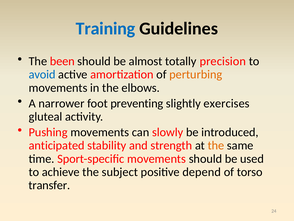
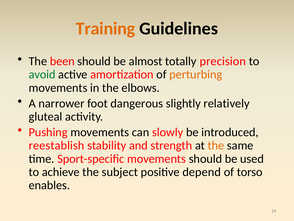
Training colour: blue -> orange
avoid colour: blue -> green
preventing: preventing -> dangerous
exercises: exercises -> relatively
anticipated: anticipated -> reestablish
transfer: transfer -> enables
